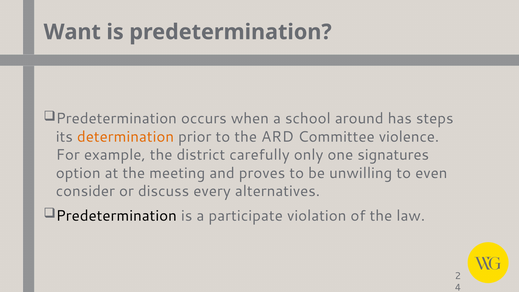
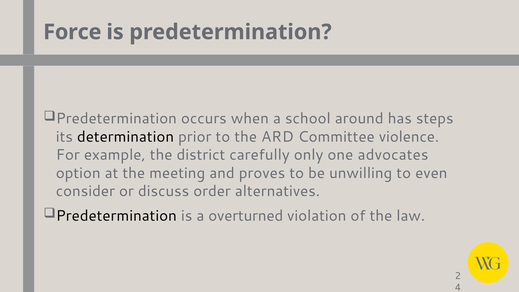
Want: Want -> Force
determination colour: orange -> black
signatures: signatures -> advocates
every: every -> order
participate: participate -> overturned
